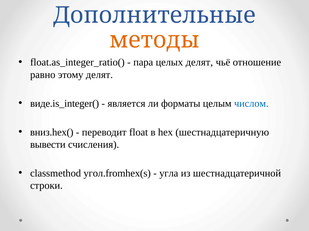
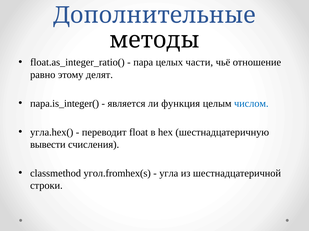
методы colour: orange -> black
целых делят: делят -> части
виде.is_integer(: виде.is_integer( -> пара.is_integer(
форматы: форматы -> функция
вниз.hex(: вниз.hex( -> угла.hex(
